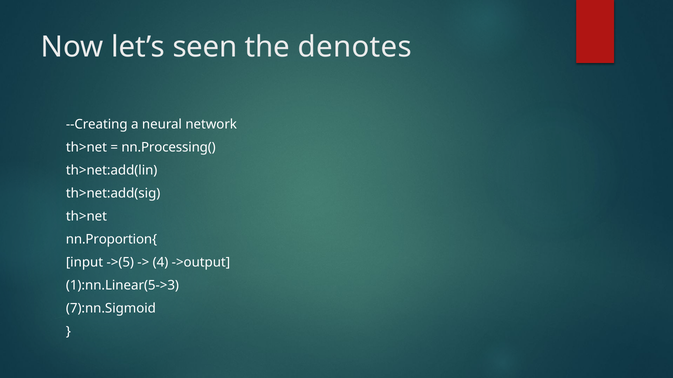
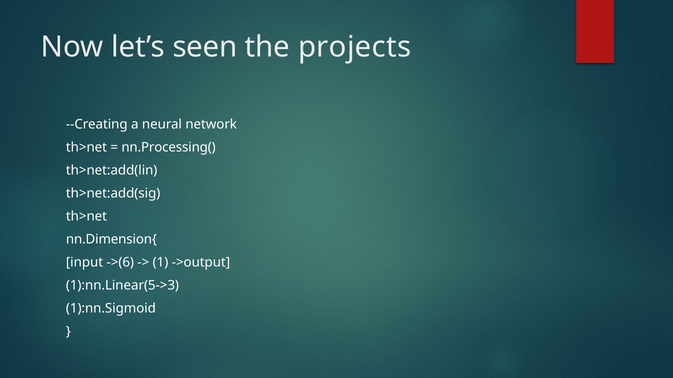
denotes: denotes -> projects
nn.Proportion{: nn.Proportion{ -> nn.Dimension{
->(5: ->(5 -> ->(6
4: 4 -> 1
7):nn.Sigmoid: 7):nn.Sigmoid -> 1):nn.Sigmoid
